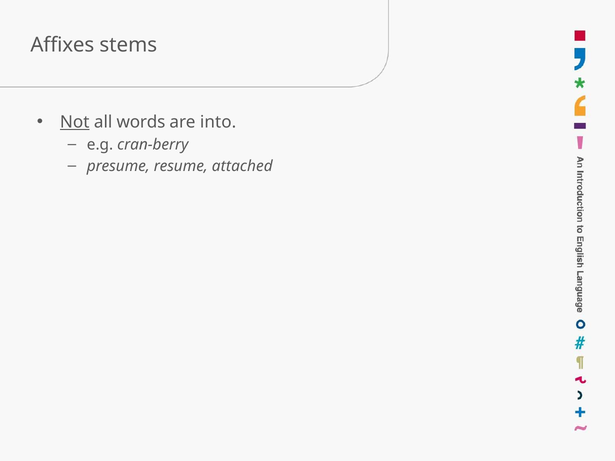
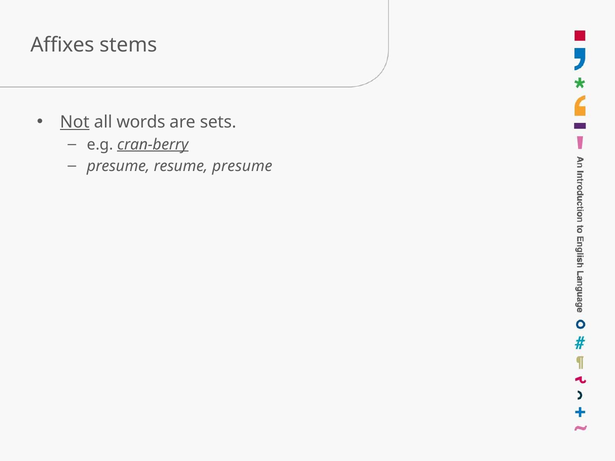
into: into -> sets
cran-berry underline: none -> present
resume attached: attached -> presume
